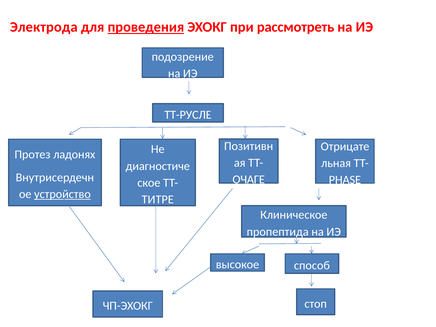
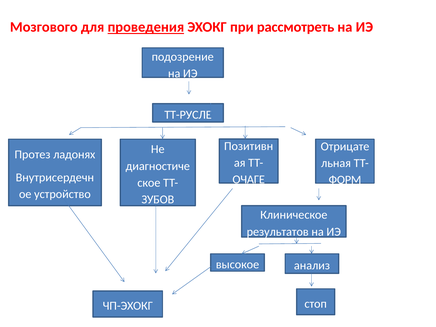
Электрода: Электрода -> Мозгового
PHASE: PHASE -> ФОРМ
устройство underline: present -> none
ТИТРЕ: ТИТРЕ -> ЗУБОВ
пропептида: пропептида -> результатов
способ: способ -> анализ
